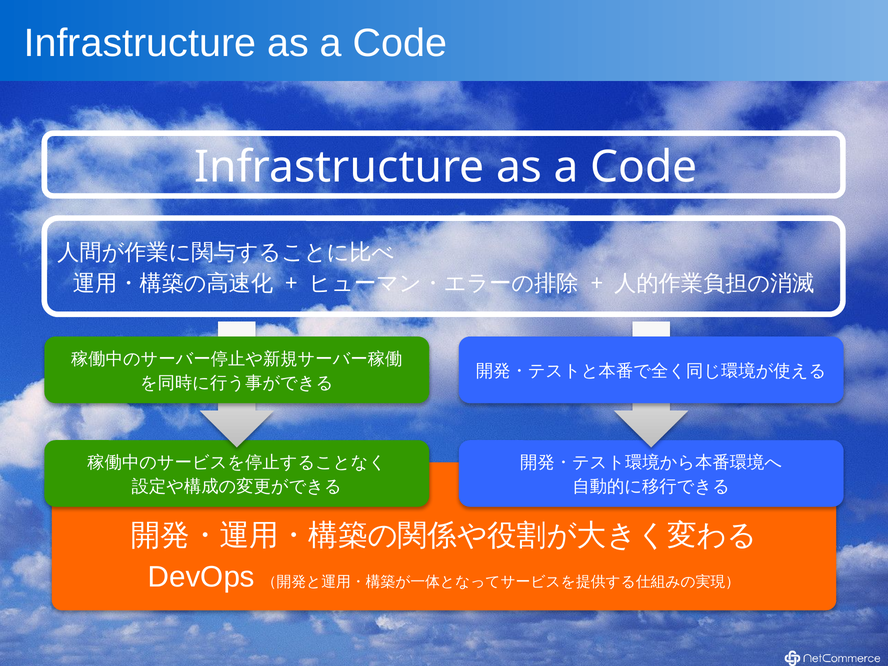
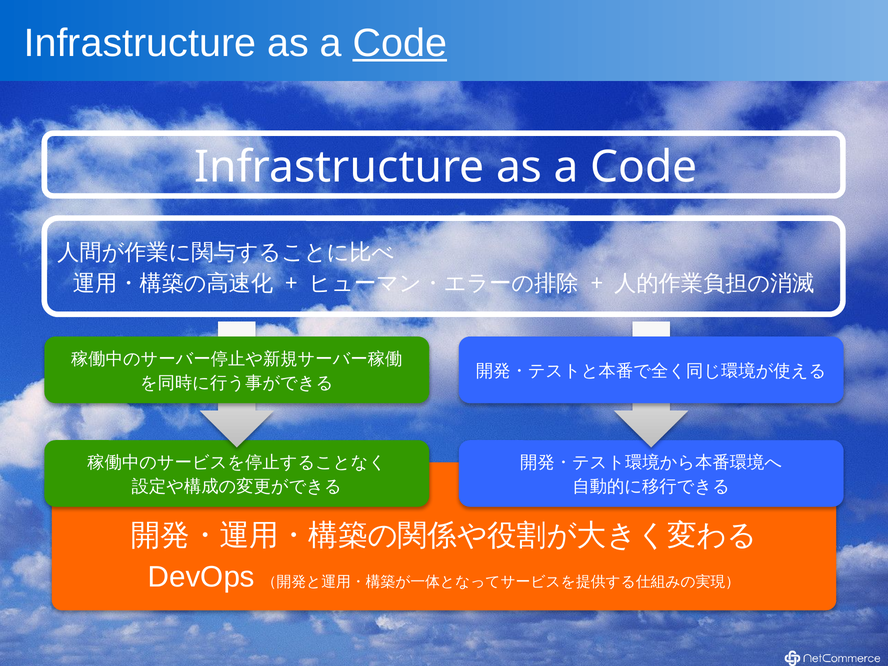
Code at (400, 43) underline: none -> present
